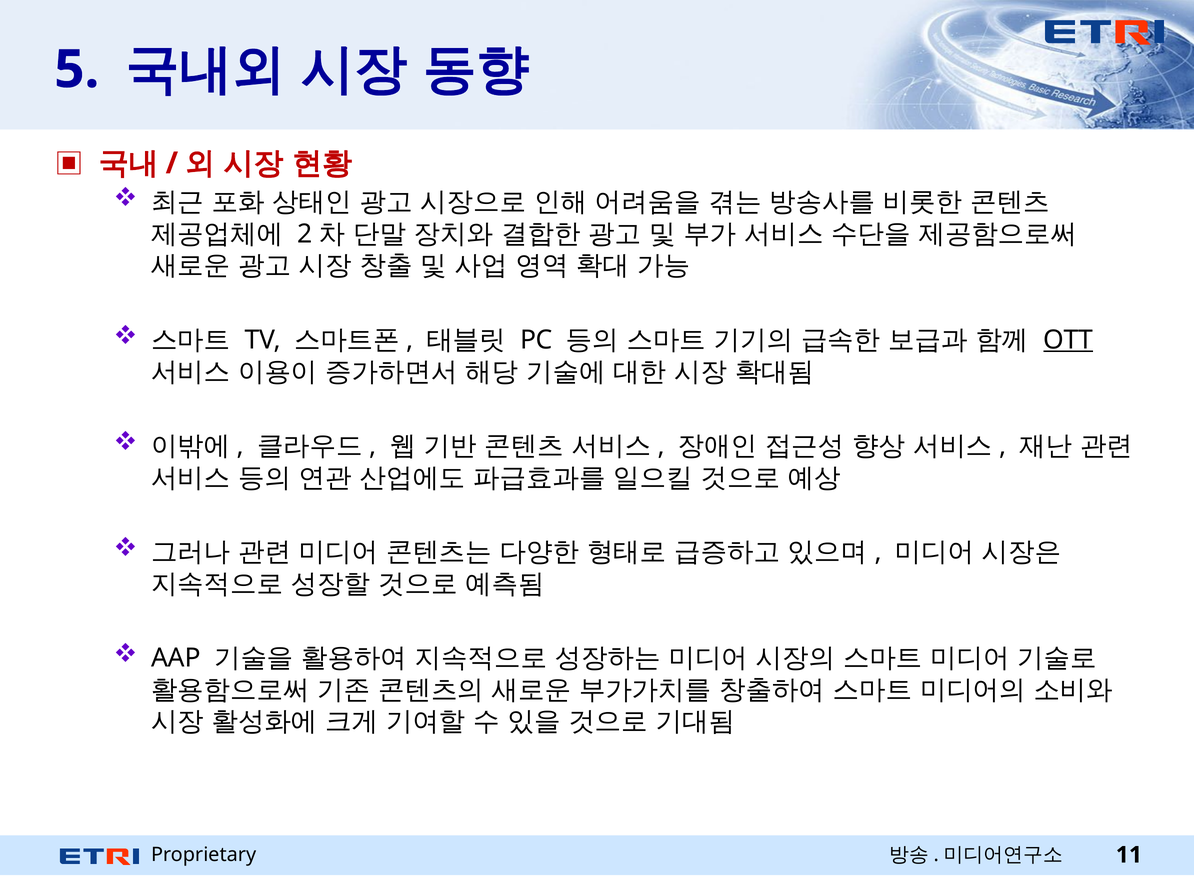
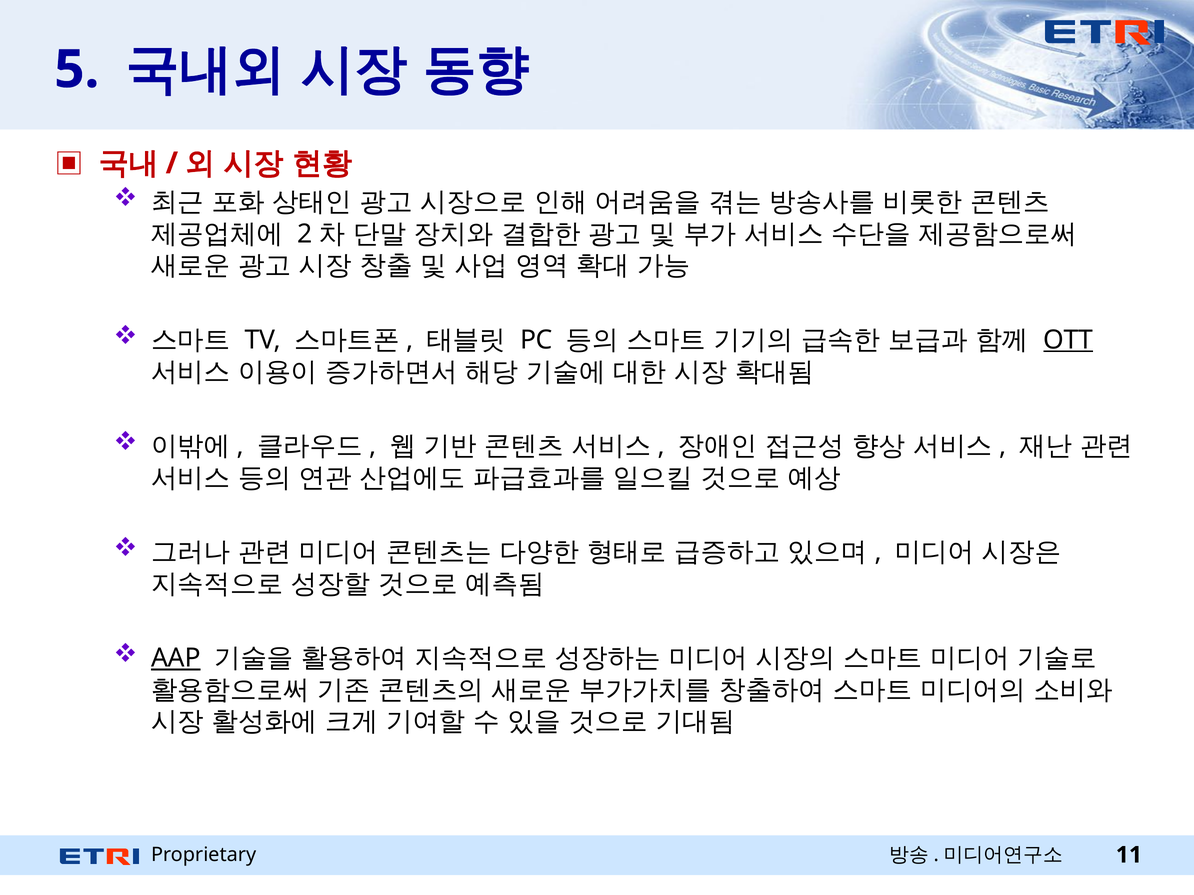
AAP underline: none -> present
